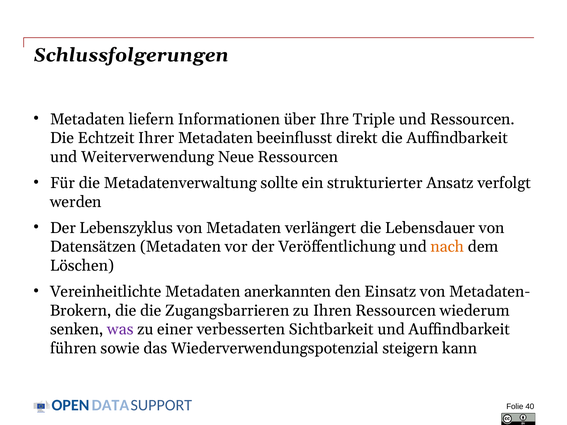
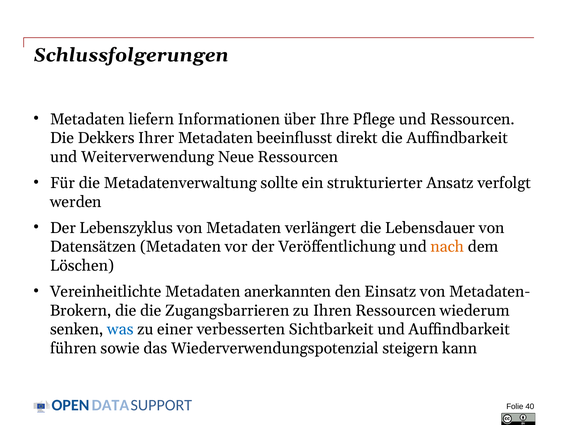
Triple: Triple -> Pflege
Echtzeit: Echtzeit -> Dekkers
was colour: purple -> blue
